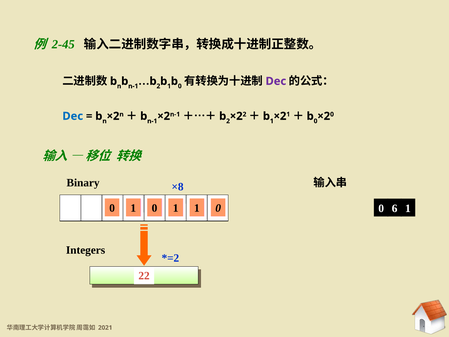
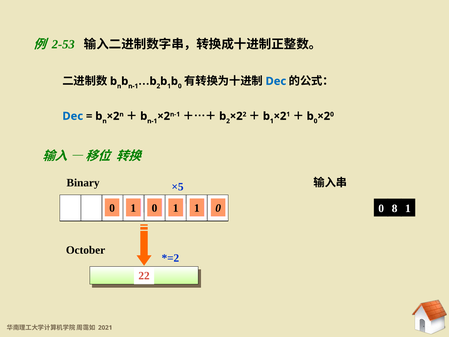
2-45: 2-45 -> 2-53
Dec at (276, 81) colour: purple -> blue
×8: ×8 -> ×5
6: 6 -> 8
Integers: Integers -> October
